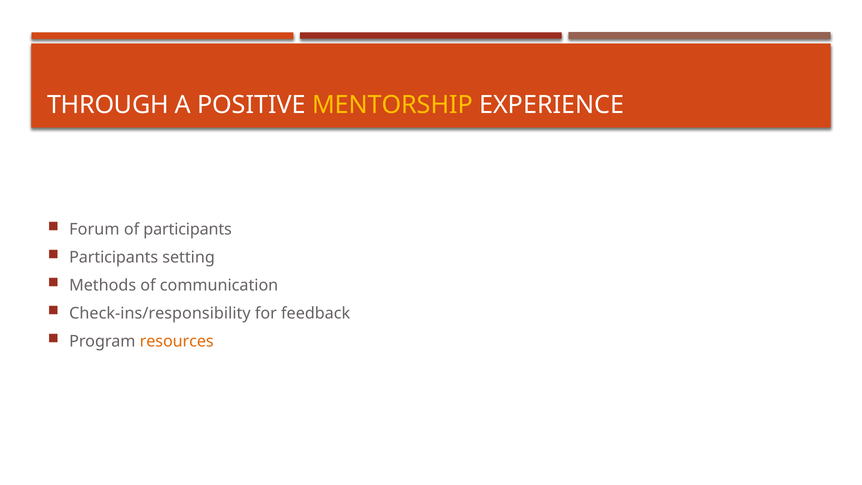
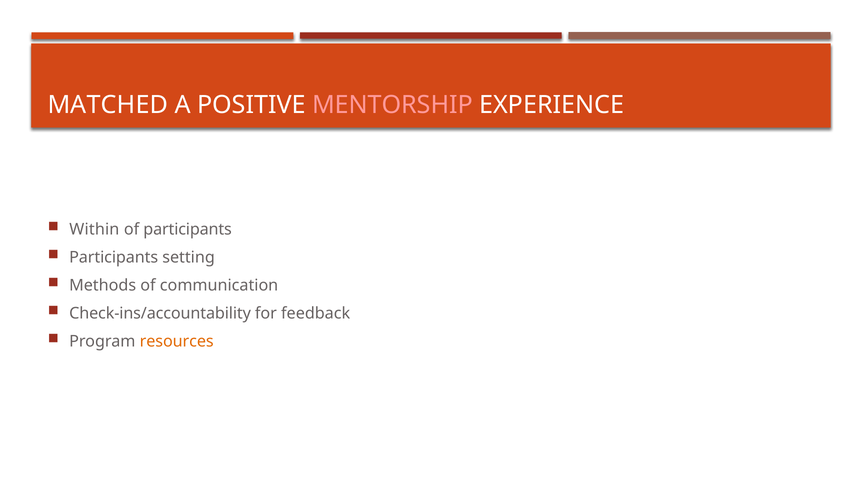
THROUGH: THROUGH -> MATCHED
MENTORSHIP colour: yellow -> pink
Forum: Forum -> Within
Check-ins/responsibility: Check-ins/responsibility -> Check-ins/accountability
